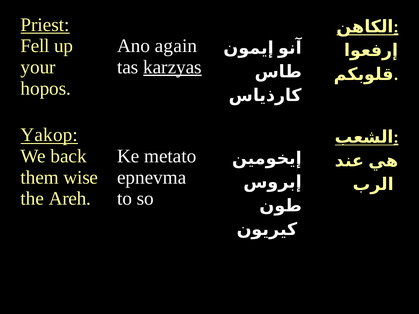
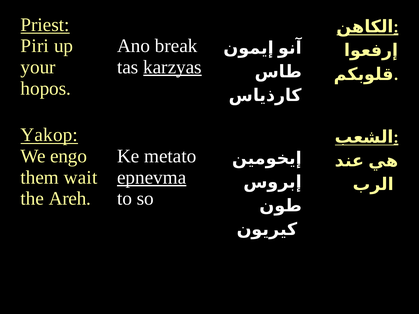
Fell: Fell -> Piri
again: again -> break
back: back -> engo
wise: wise -> wait
epnevma underline: none -> present
